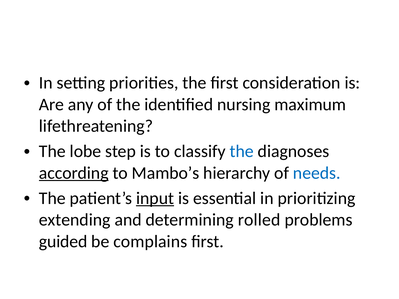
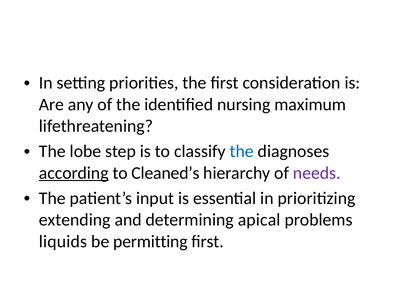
Mambo’s: Mambo’s -> Cleaned’s
needs colour: blue -> purple
input underline: present -> none
rolled: rolled -> apical
guided: guided -> liquids
complains: complains -> permitting
